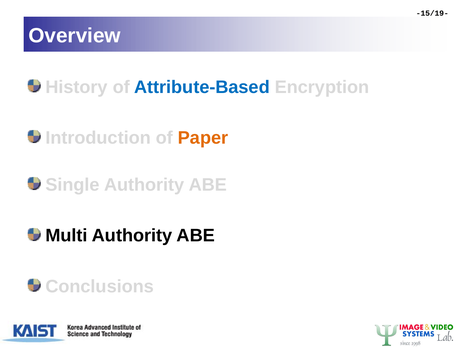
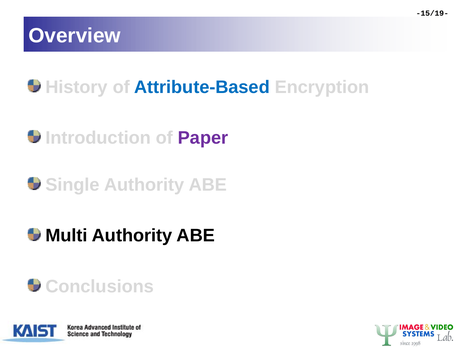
Paper colour: orange -> purple
